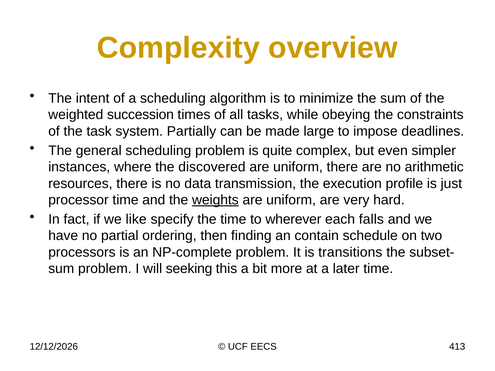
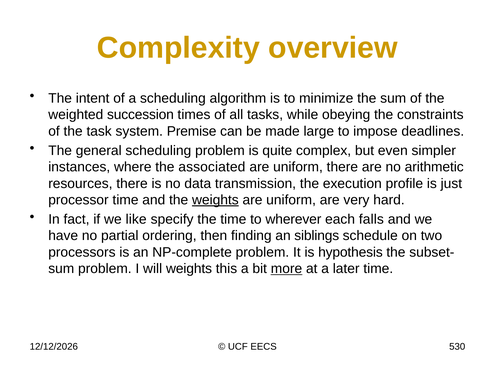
Partially: Partially -> Premise
discovered: discovered -> associated
contain: contain -> siblings
transitions: transitions -> hypothesis
will seeking: seeking -> weights
more underline: none -> present
413: 413 -> 530
